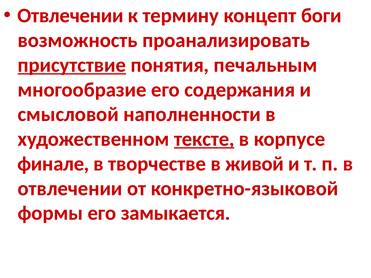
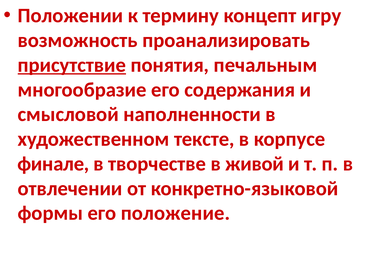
Отвлечении at (70, 16): Отвлечении -> Положении
боги: боги -> игру
тексте underline: present -> none
замыкается: замыкается -> положение
